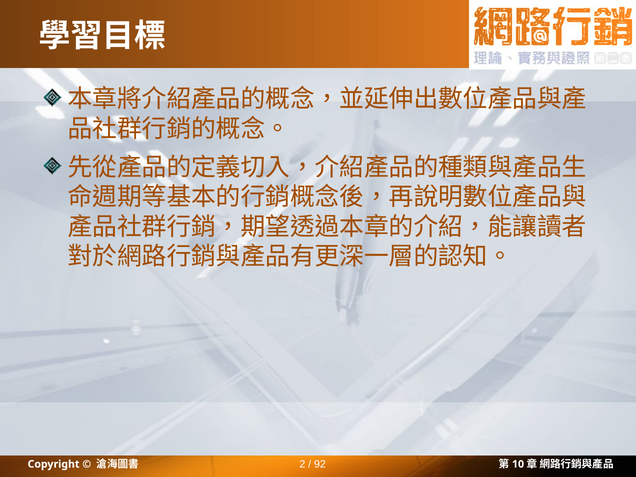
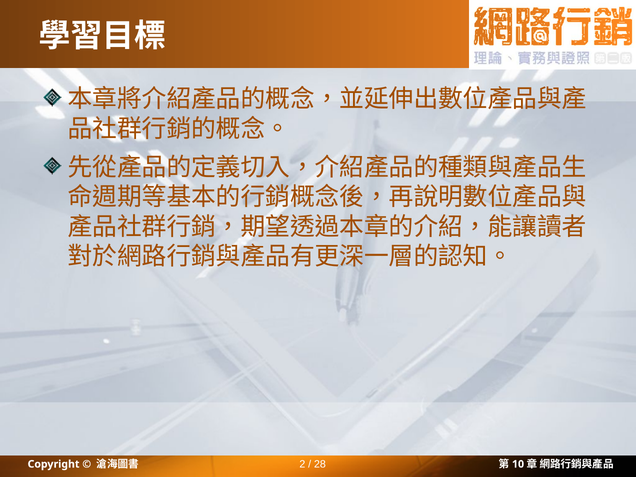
92: 92 -> 28
